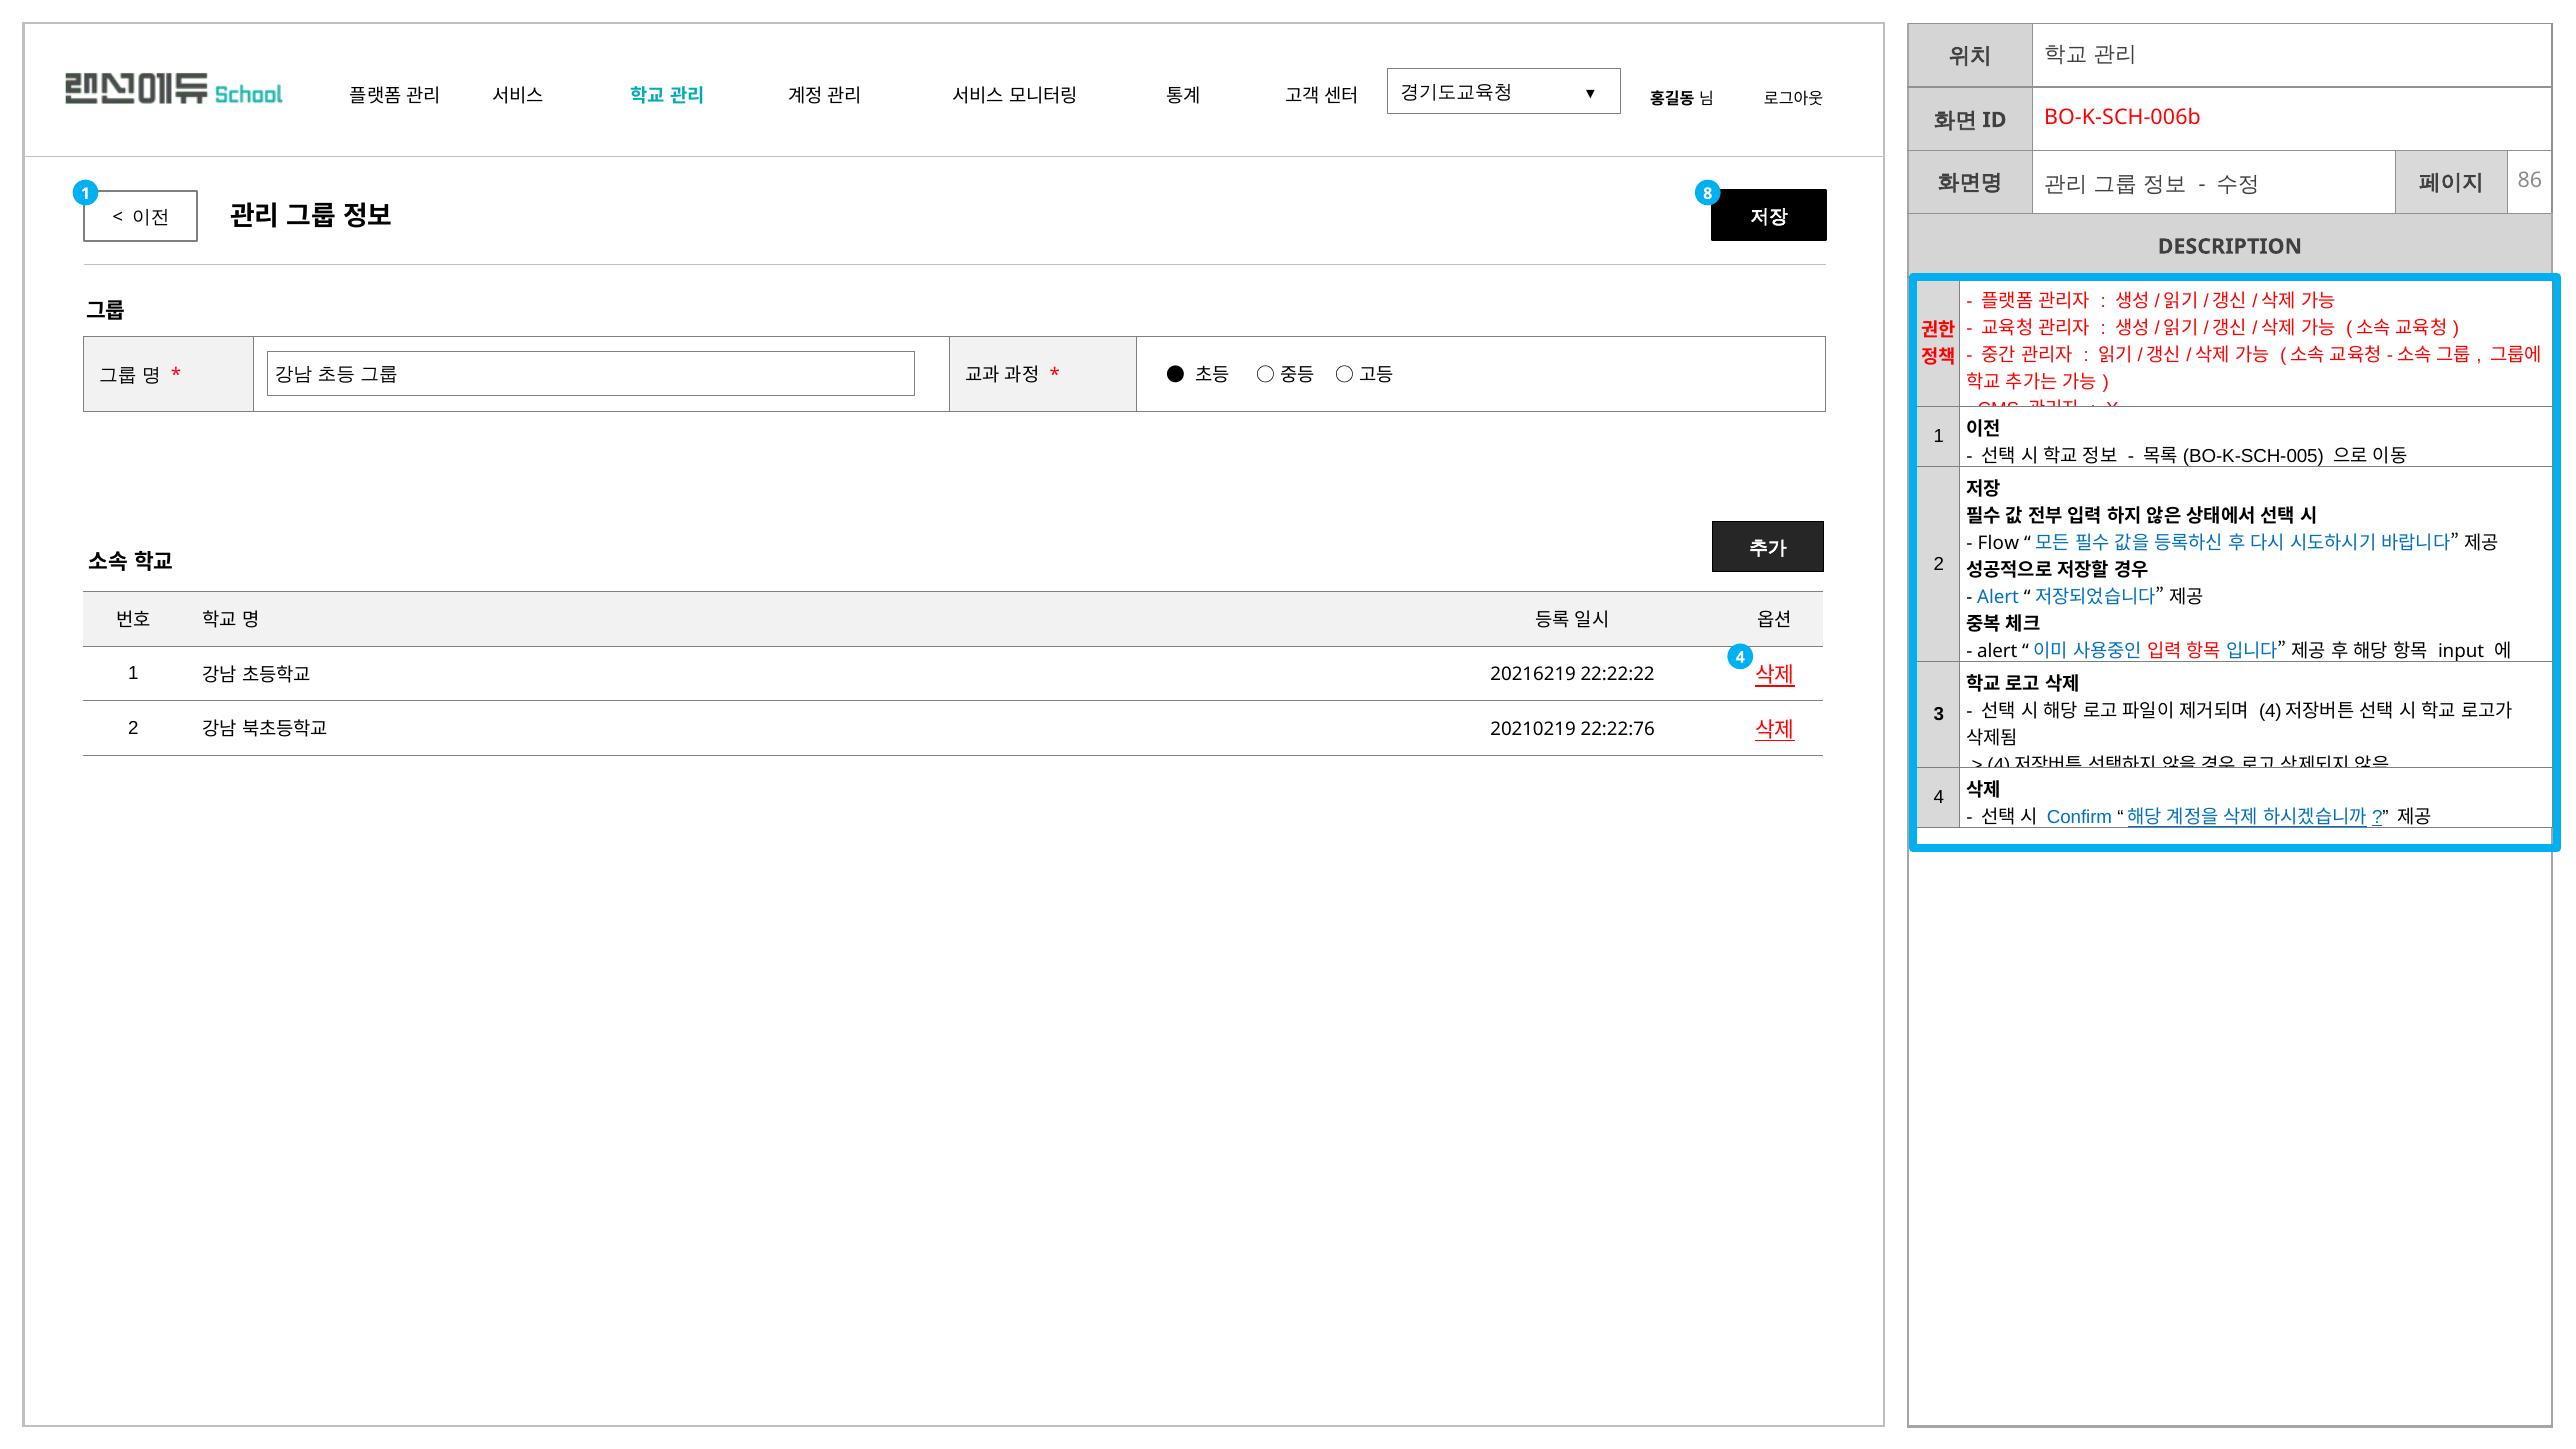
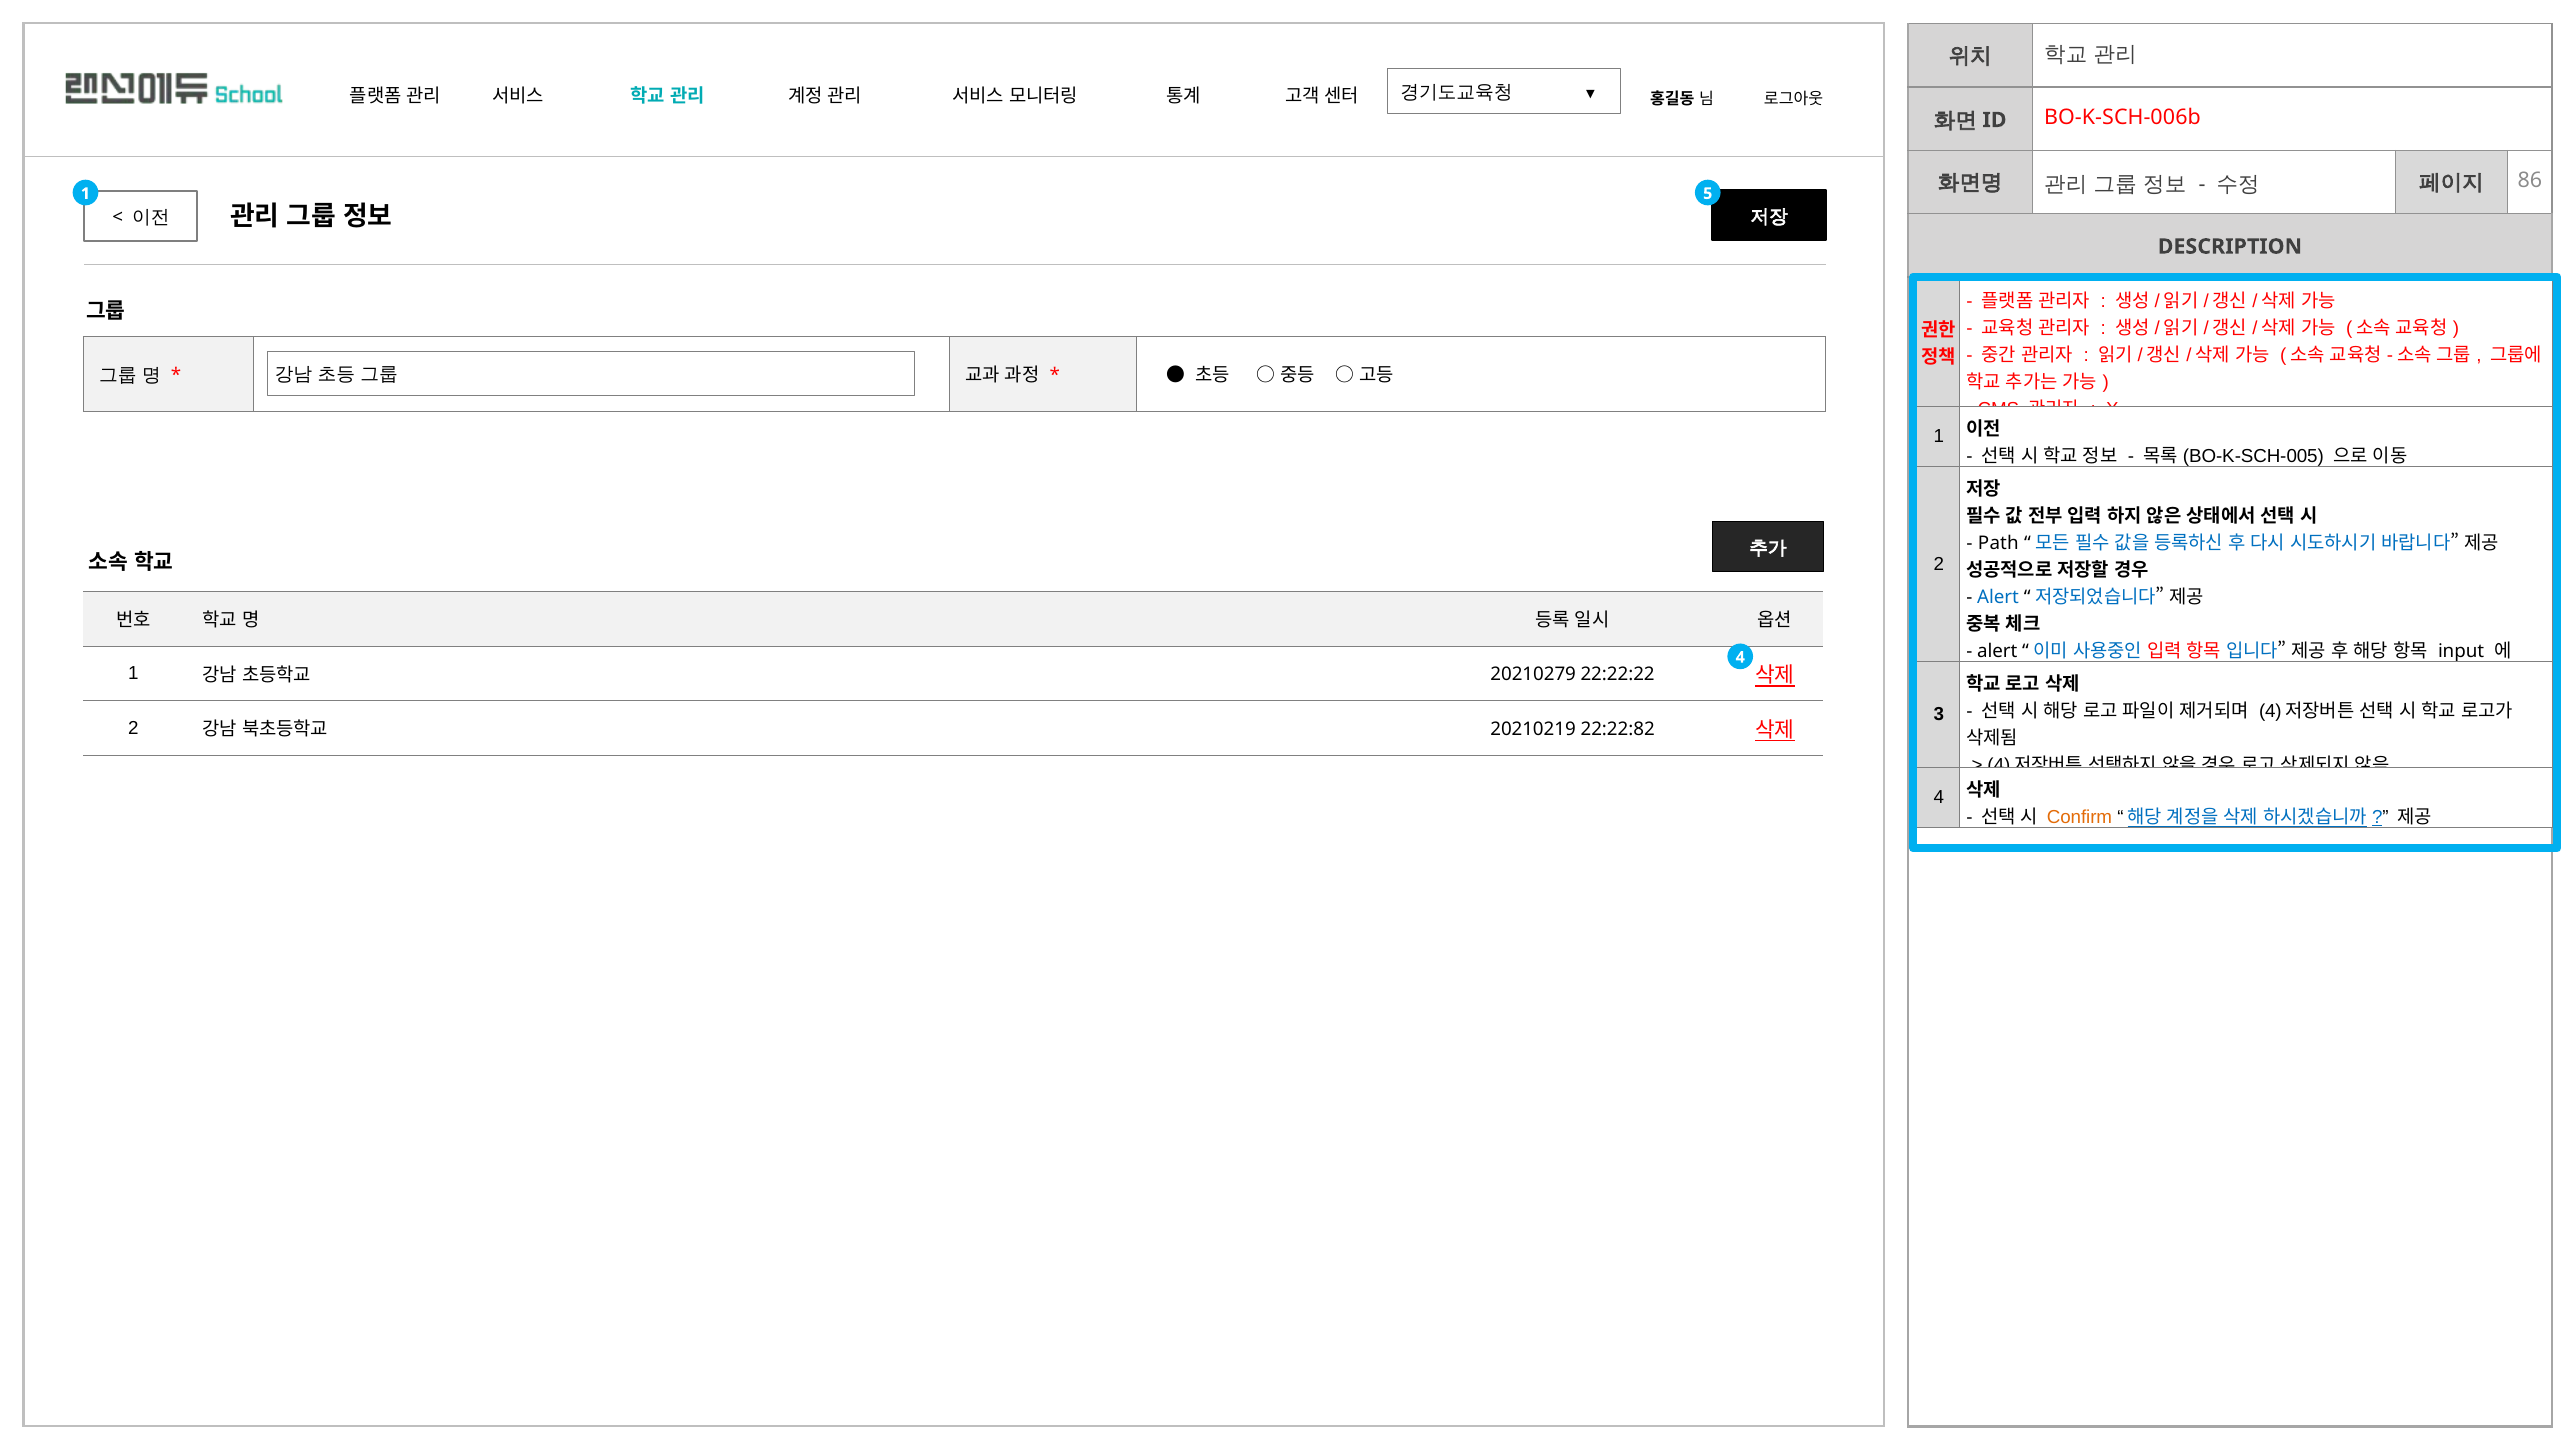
8: 8 -> 5
Flow: Flow -> Path
20216219: 20216219 -> 20210279
22:22:76: 22:22:76 -> 22:22:82
Confirm colour: blue -> orange
